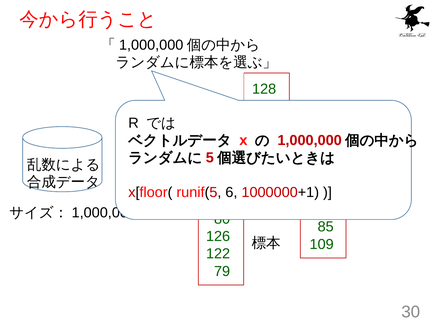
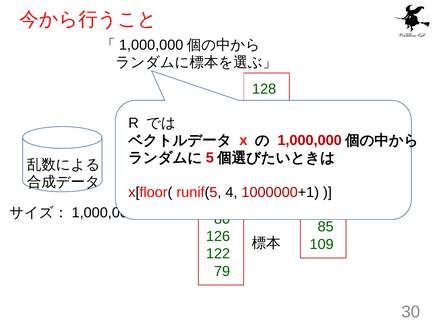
6: 6 -> 4
